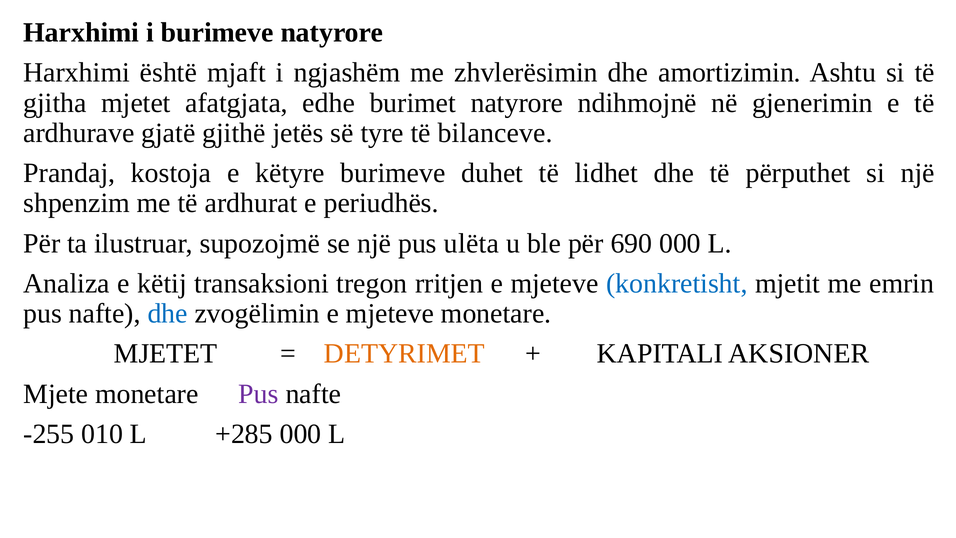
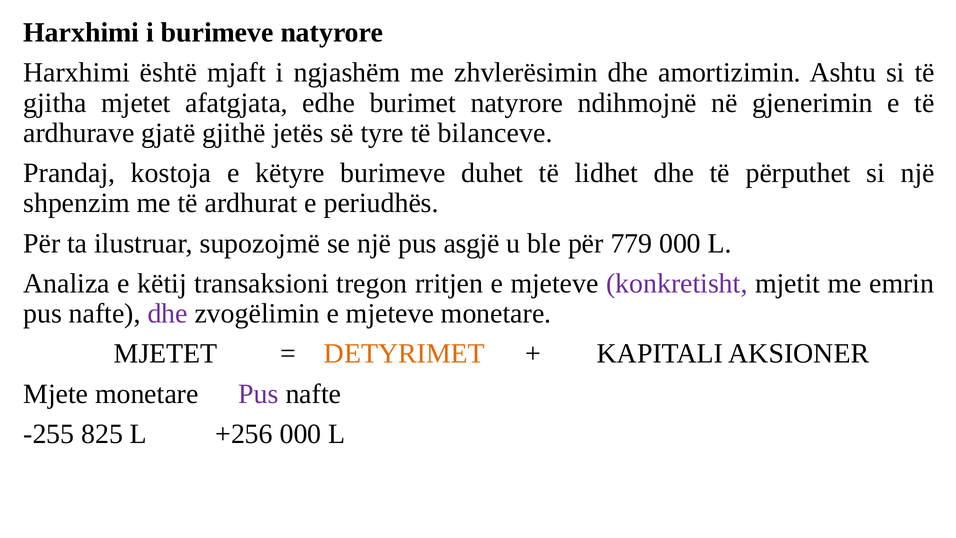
ulëta: ulëta -> asgjë
690: 690 -> 779
konkretisht colour: blue -> purple
dhe at (168, 313) colour: blue -> purple
010: 010 -> 825
+285: +285 -> +256
